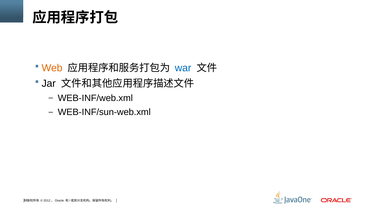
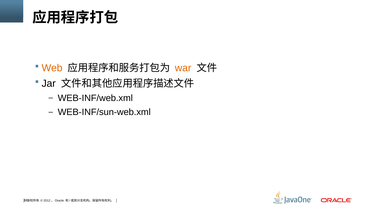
war colour: blue -> orange
